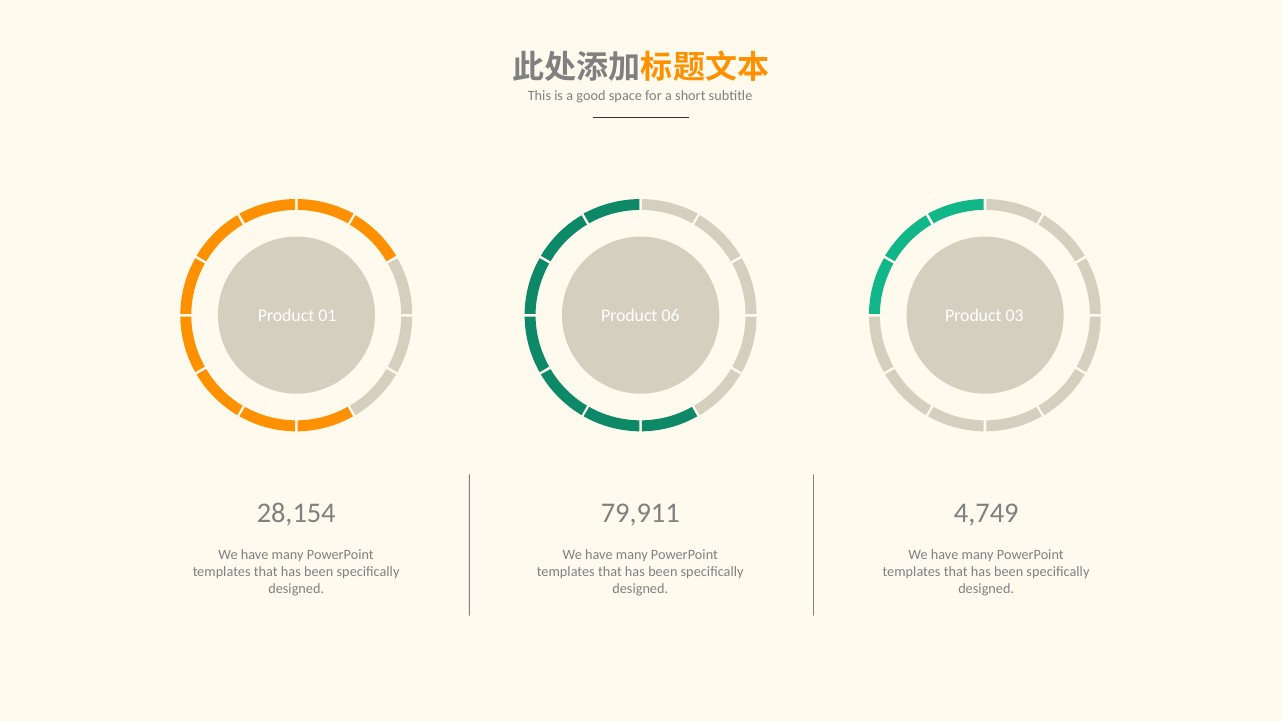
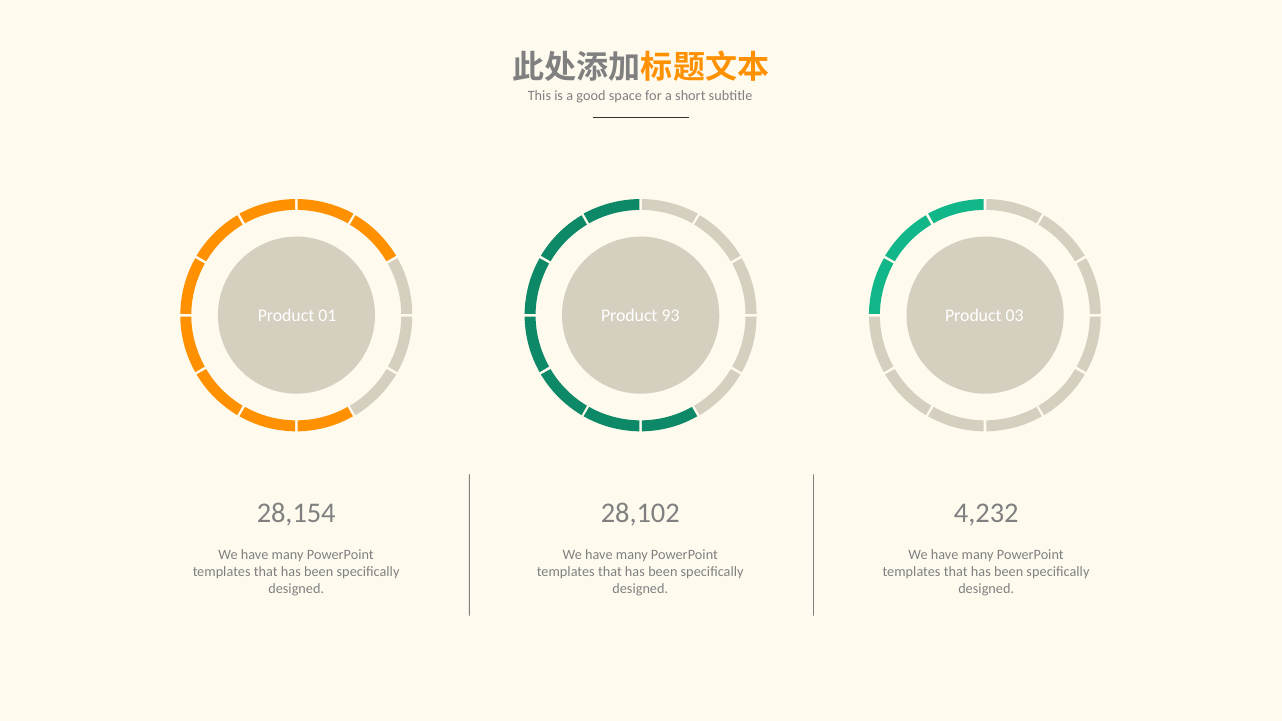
06: 06 -> 93
79,911: 79,911 -> 28,102
4,749: 4,749 -> 4,232
